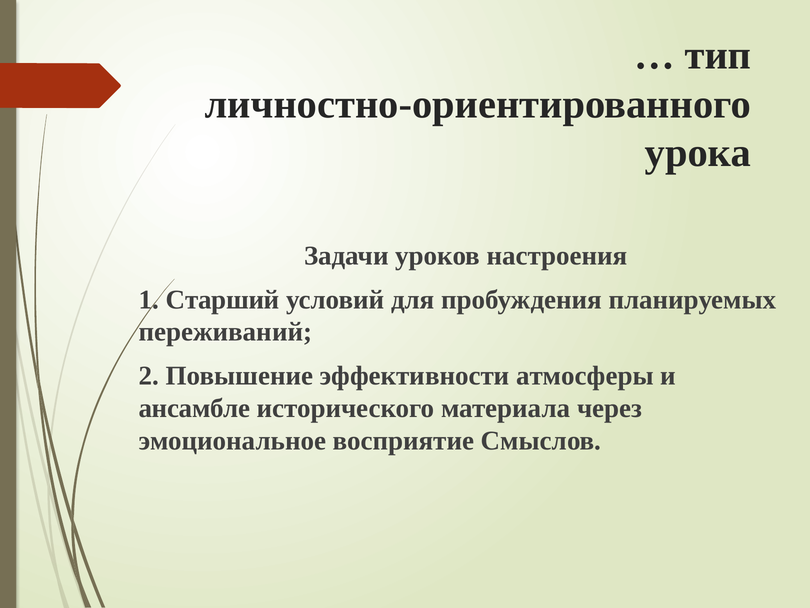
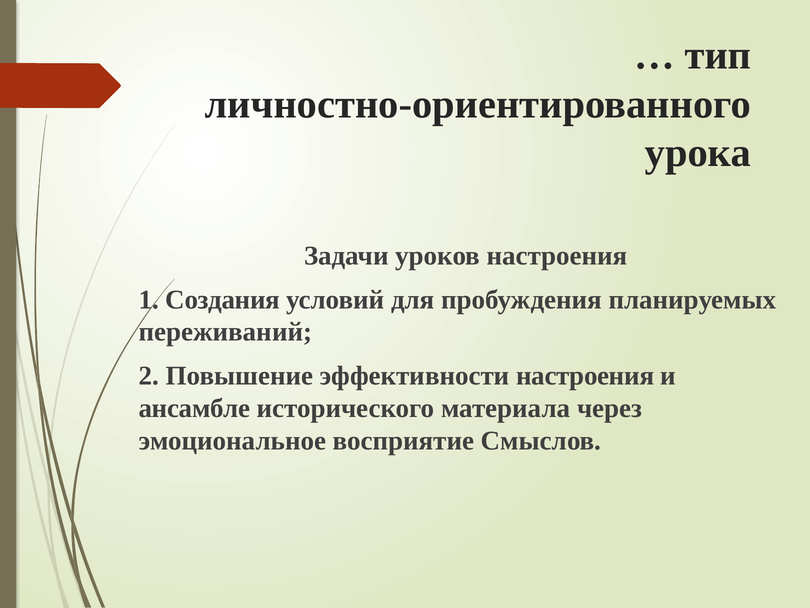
Старший: Старший -> Создания
эффективности атмосферы: атмосферы -> настроения
